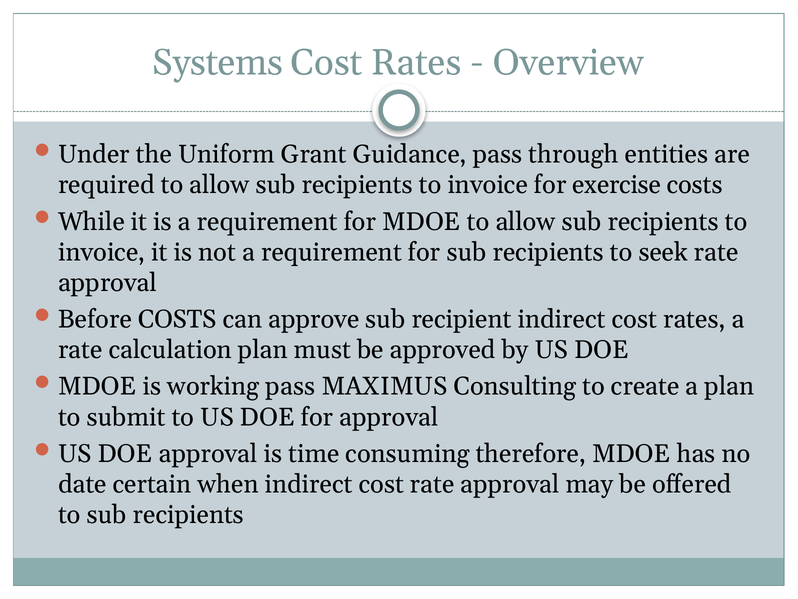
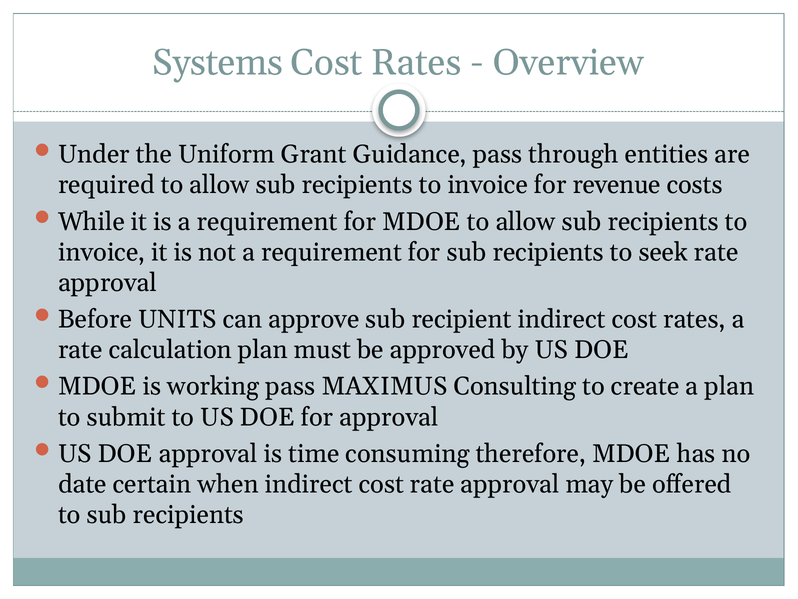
exercise: exercise -> revenue
Before COSTS: COSTS -> UNITS
